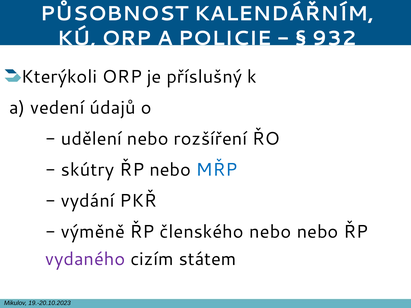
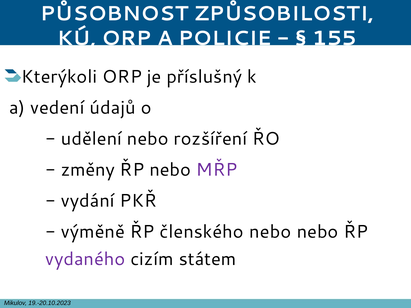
KALENDÁŘNÍM: KALENDÁŘNÍM -> ZPŮSOBILOSTI
932: 932 -> 155
skútry: skútry -> změny
MŘP colour: blue -> purple
